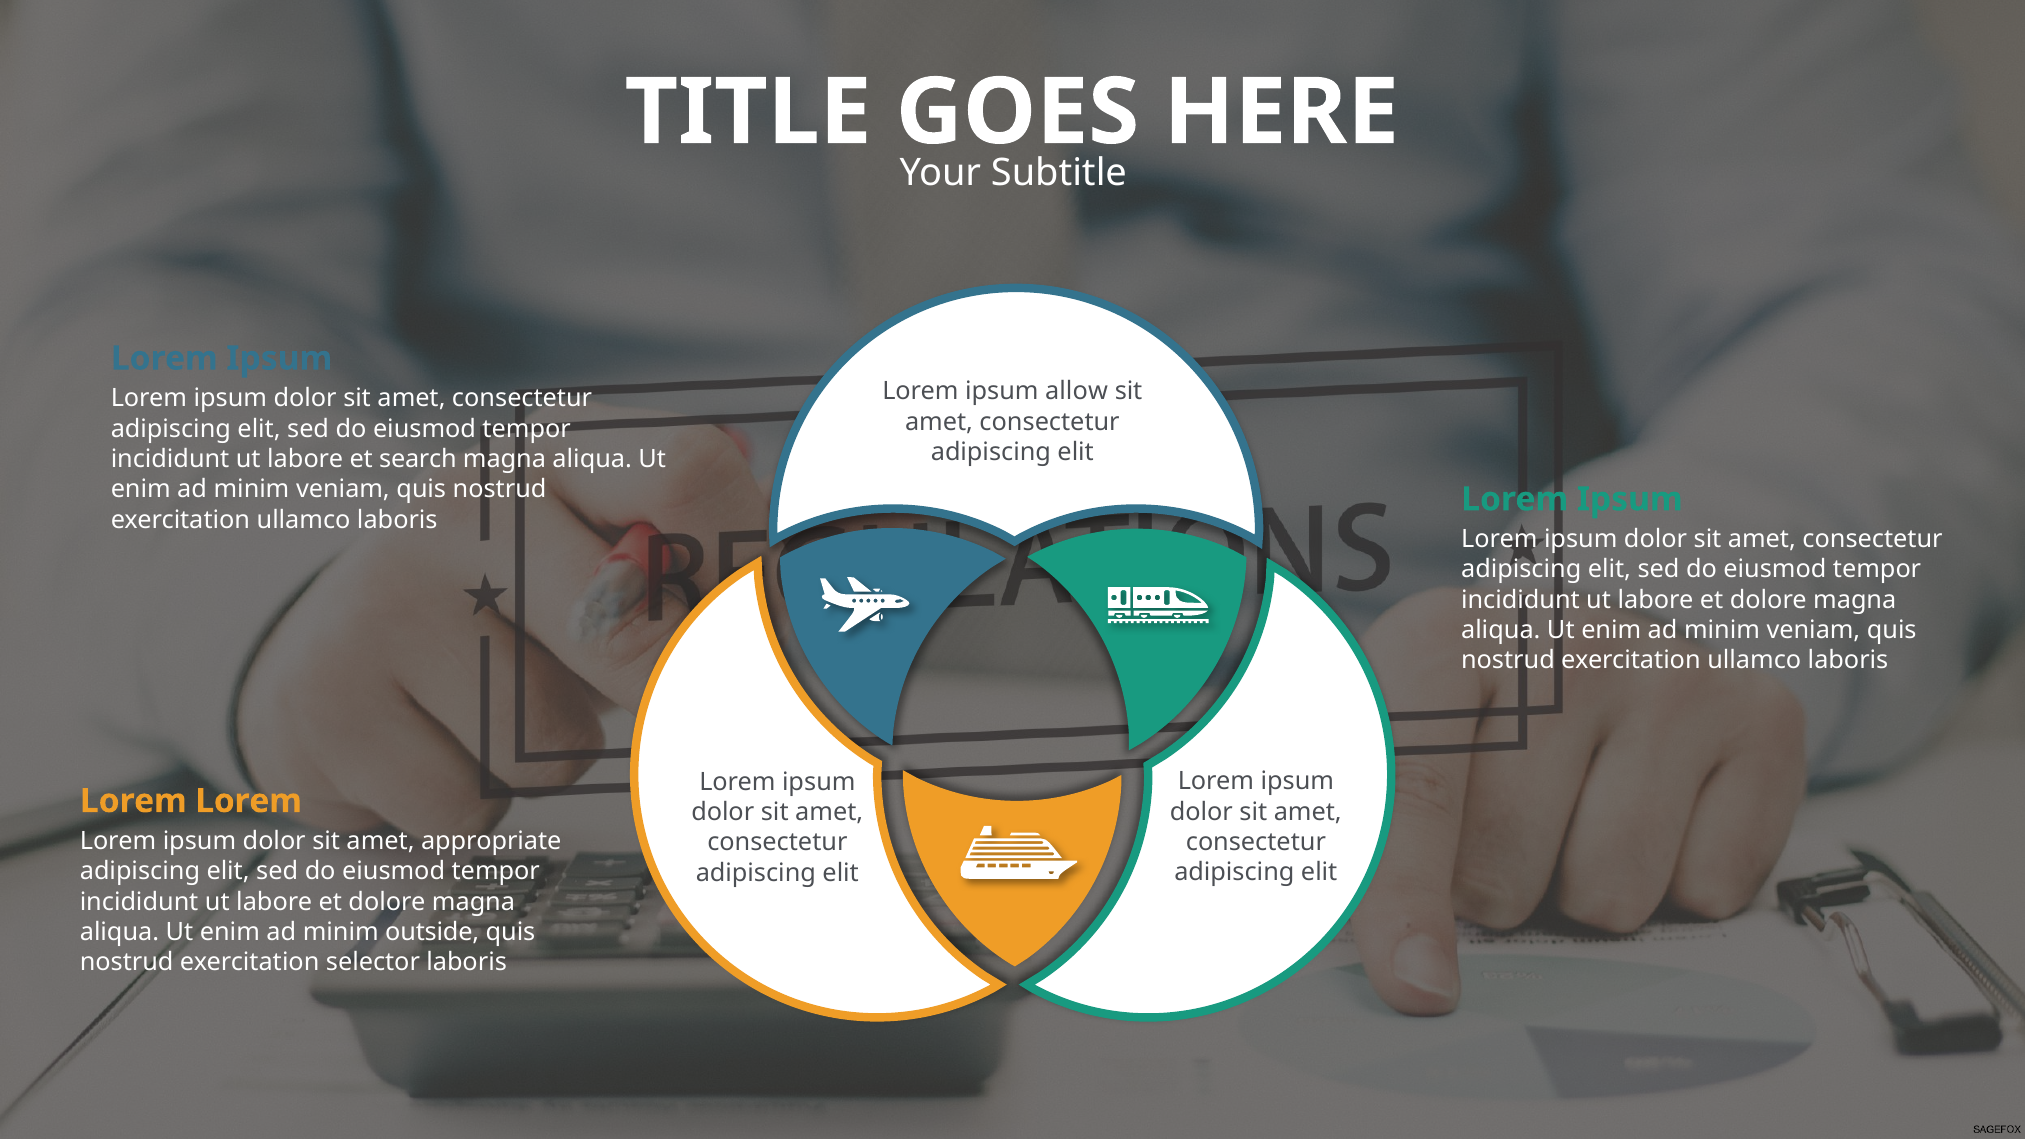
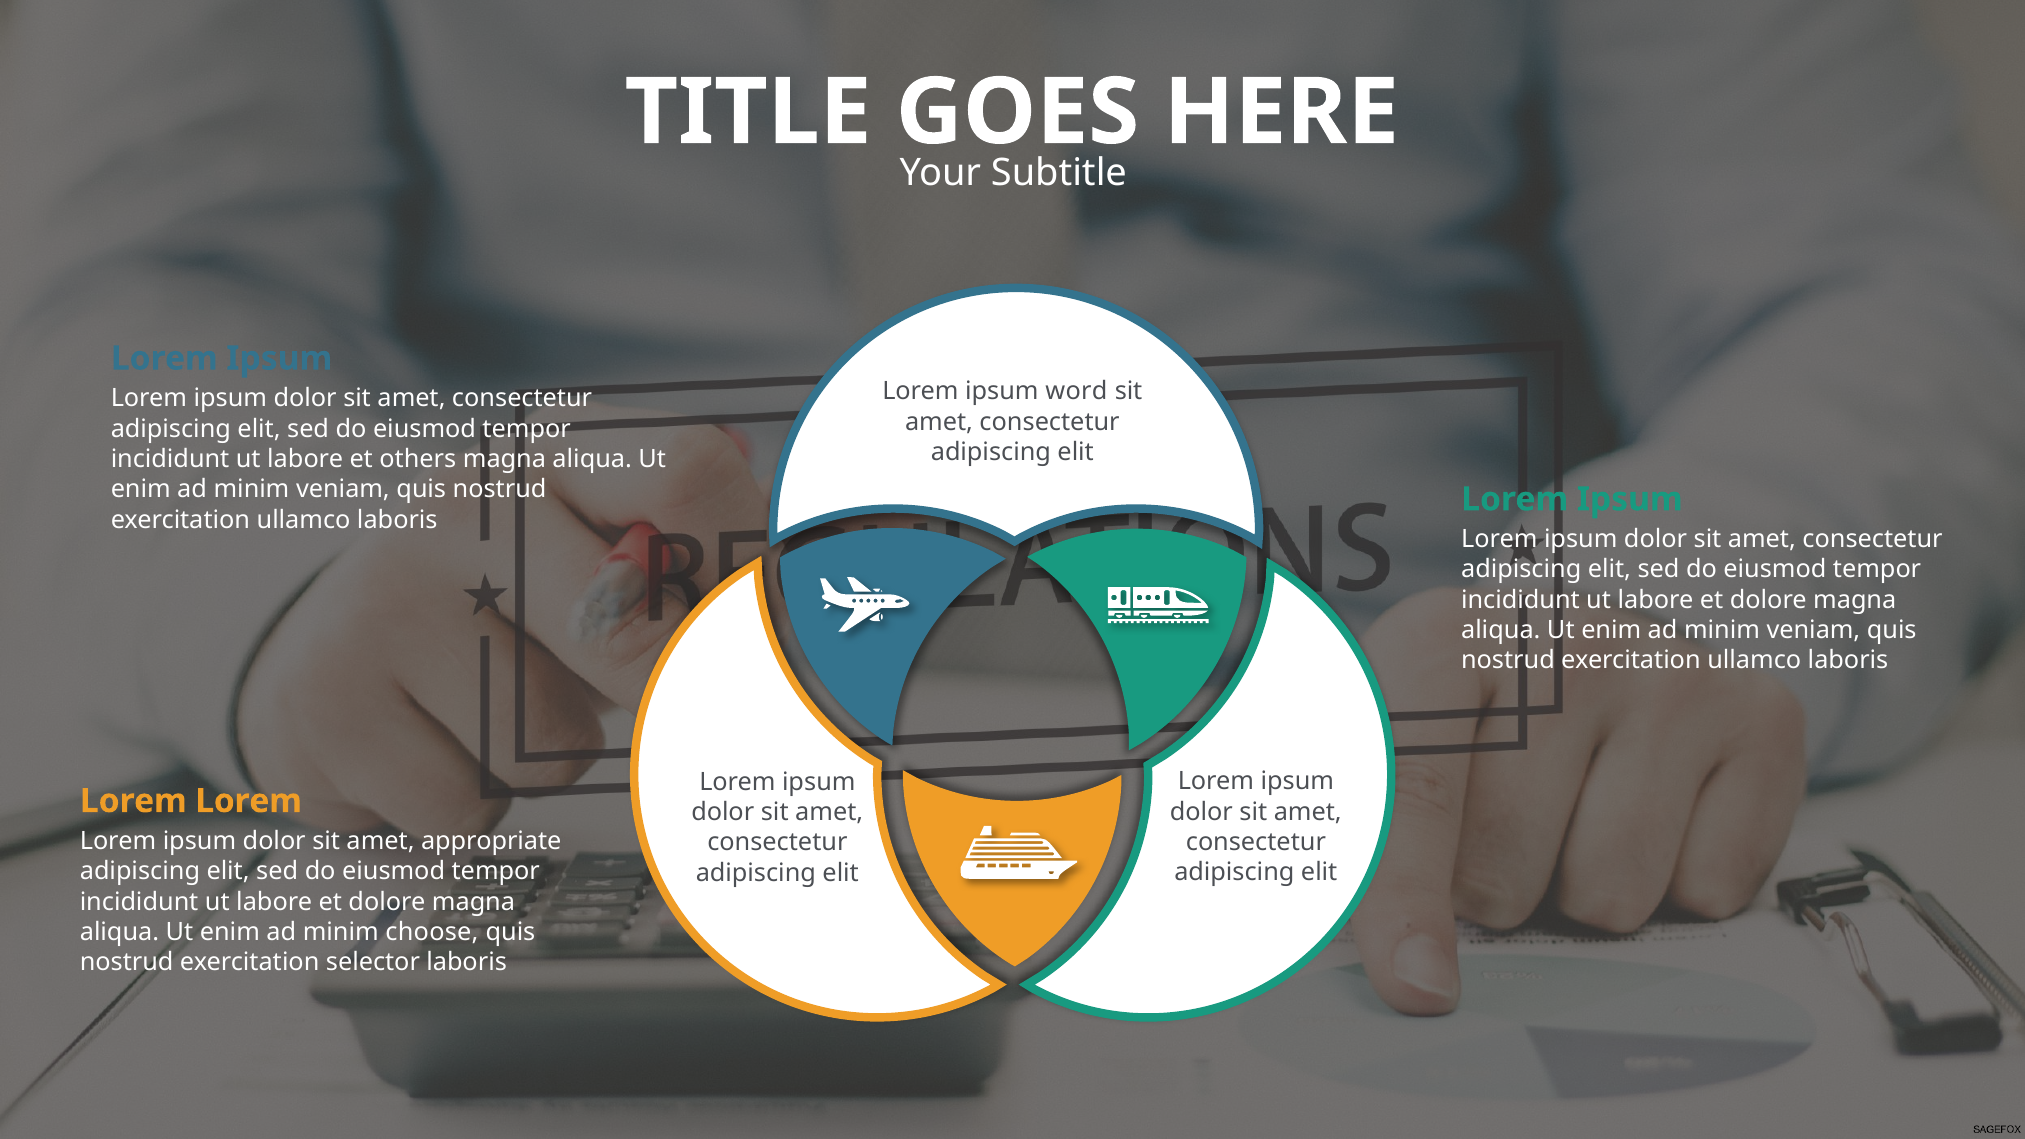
allow: allow -> word
search: search -> others
outside: outside -> choose
